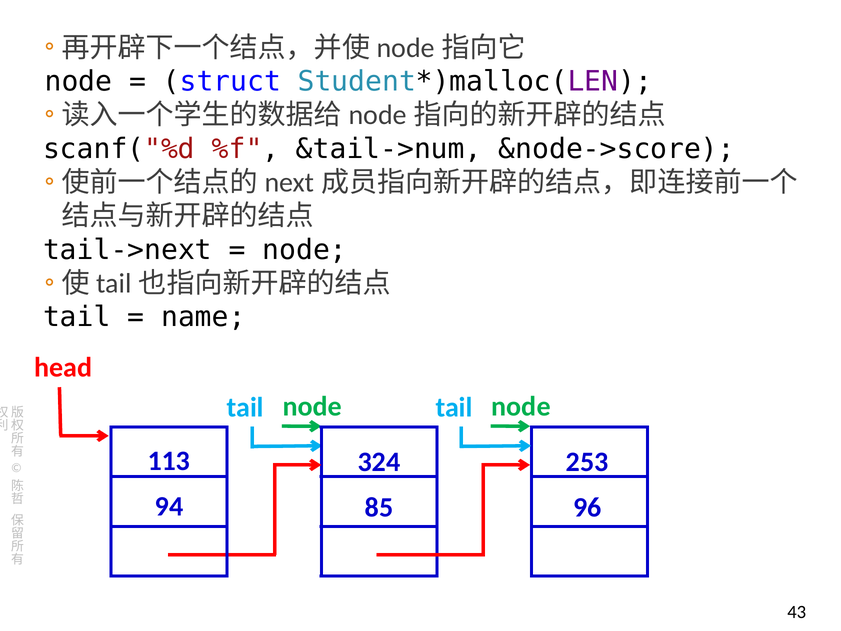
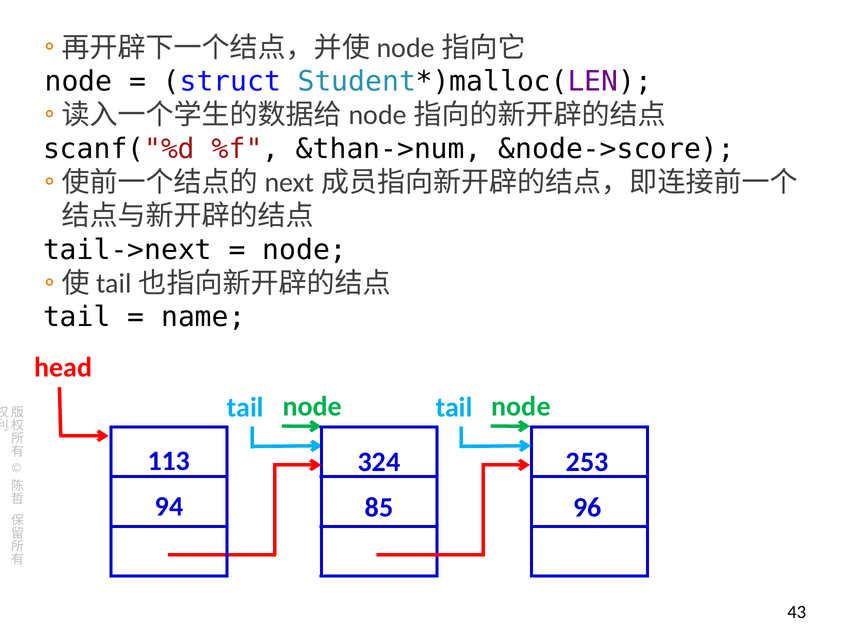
&tail->num: &tail->num -> &than->num
